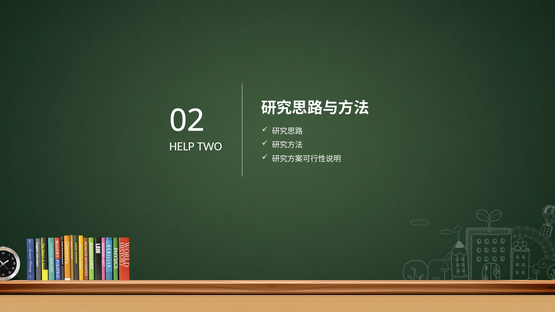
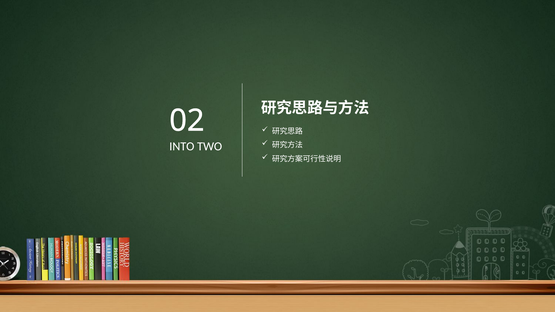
HELP: HELP -> INTO
